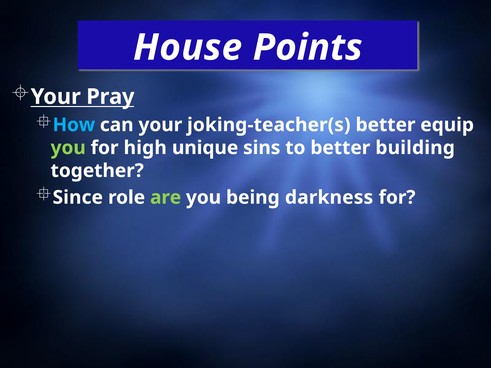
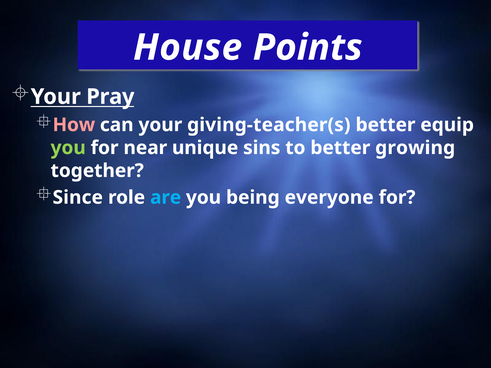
How colour: light blue -> pink
joking-teacher(s: joking-teacher(s -> giving-teacher(s
high: high -> near
building: building -> growing
are colour: light green -> light blue
darkness: darkness -> everyone
